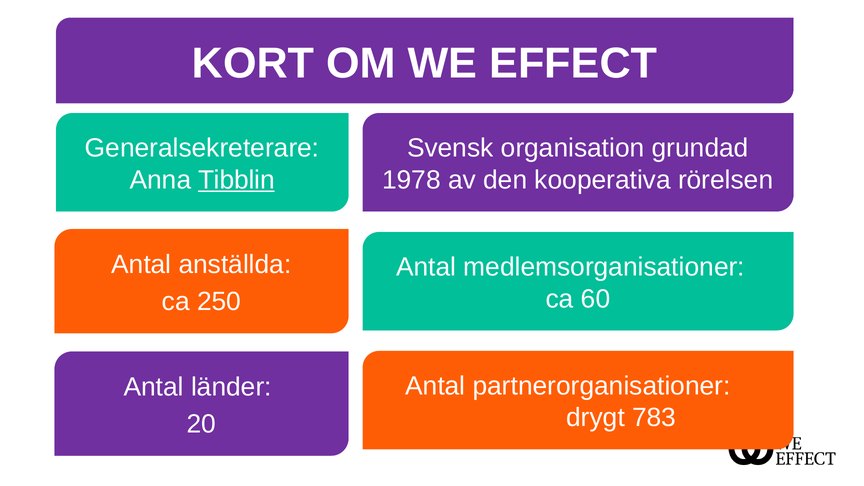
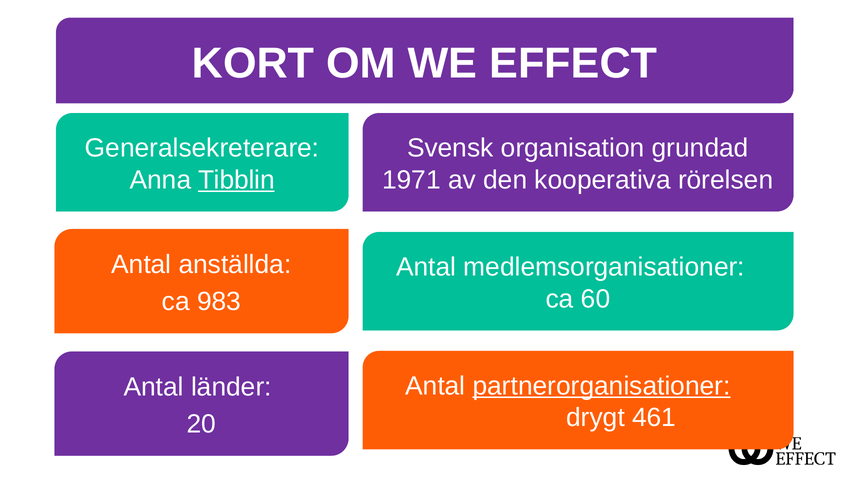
1978: 1978 -> 1971
250: 250 -> 983
partnerorganisationer underline: none -> present
783: 783 -> 461
